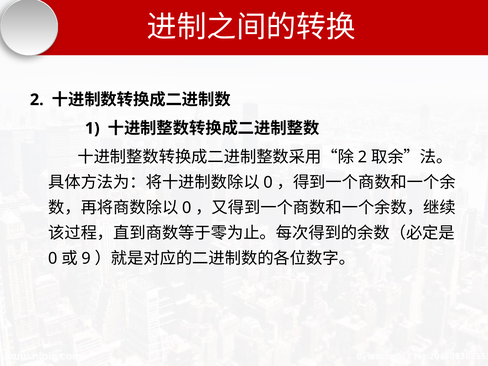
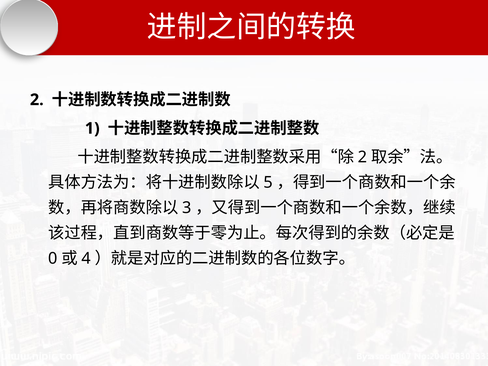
0 at (268, 182): 0 -> 5
0 at (187, 208): 0 -> 3
9: 9 -> 4
